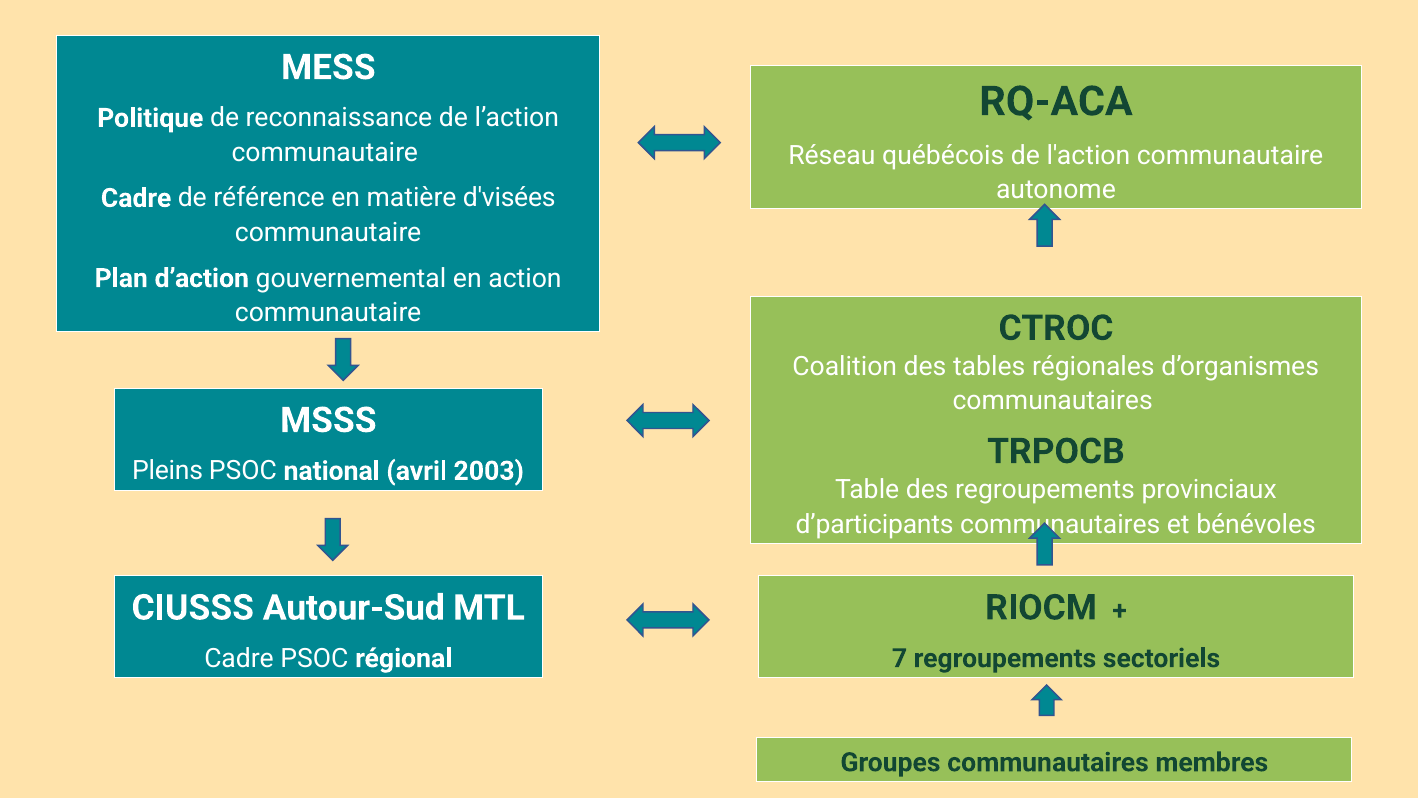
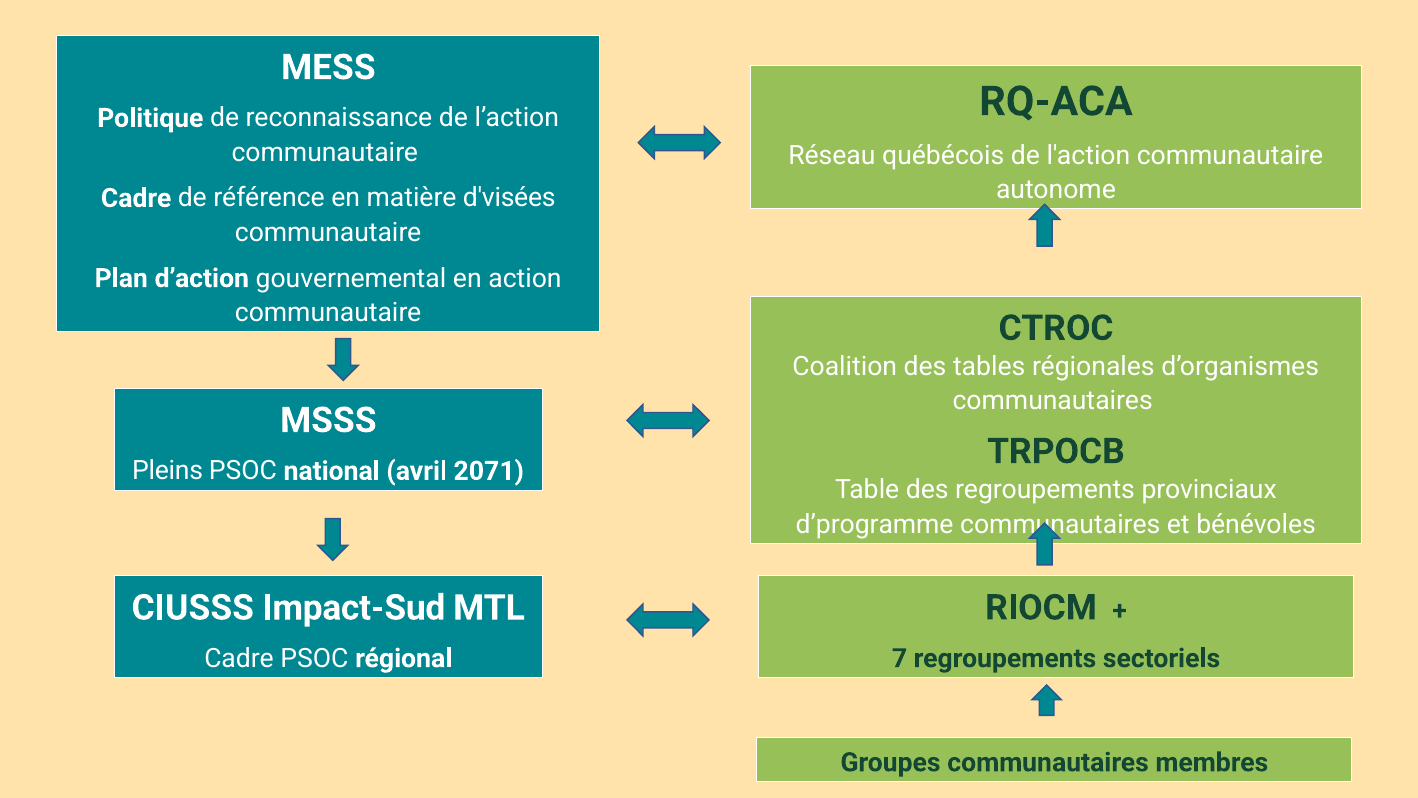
2003: 2003 -> 2071
d’participants: d’participants -> d’programme
Autour-Sud: Autour-Sud -> Impact-Sud
